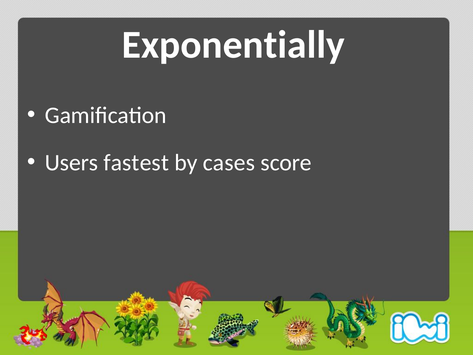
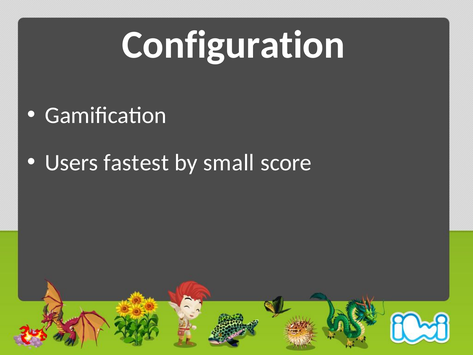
Exponentially: Exponentially -> Configuration
cases: cases -> small
